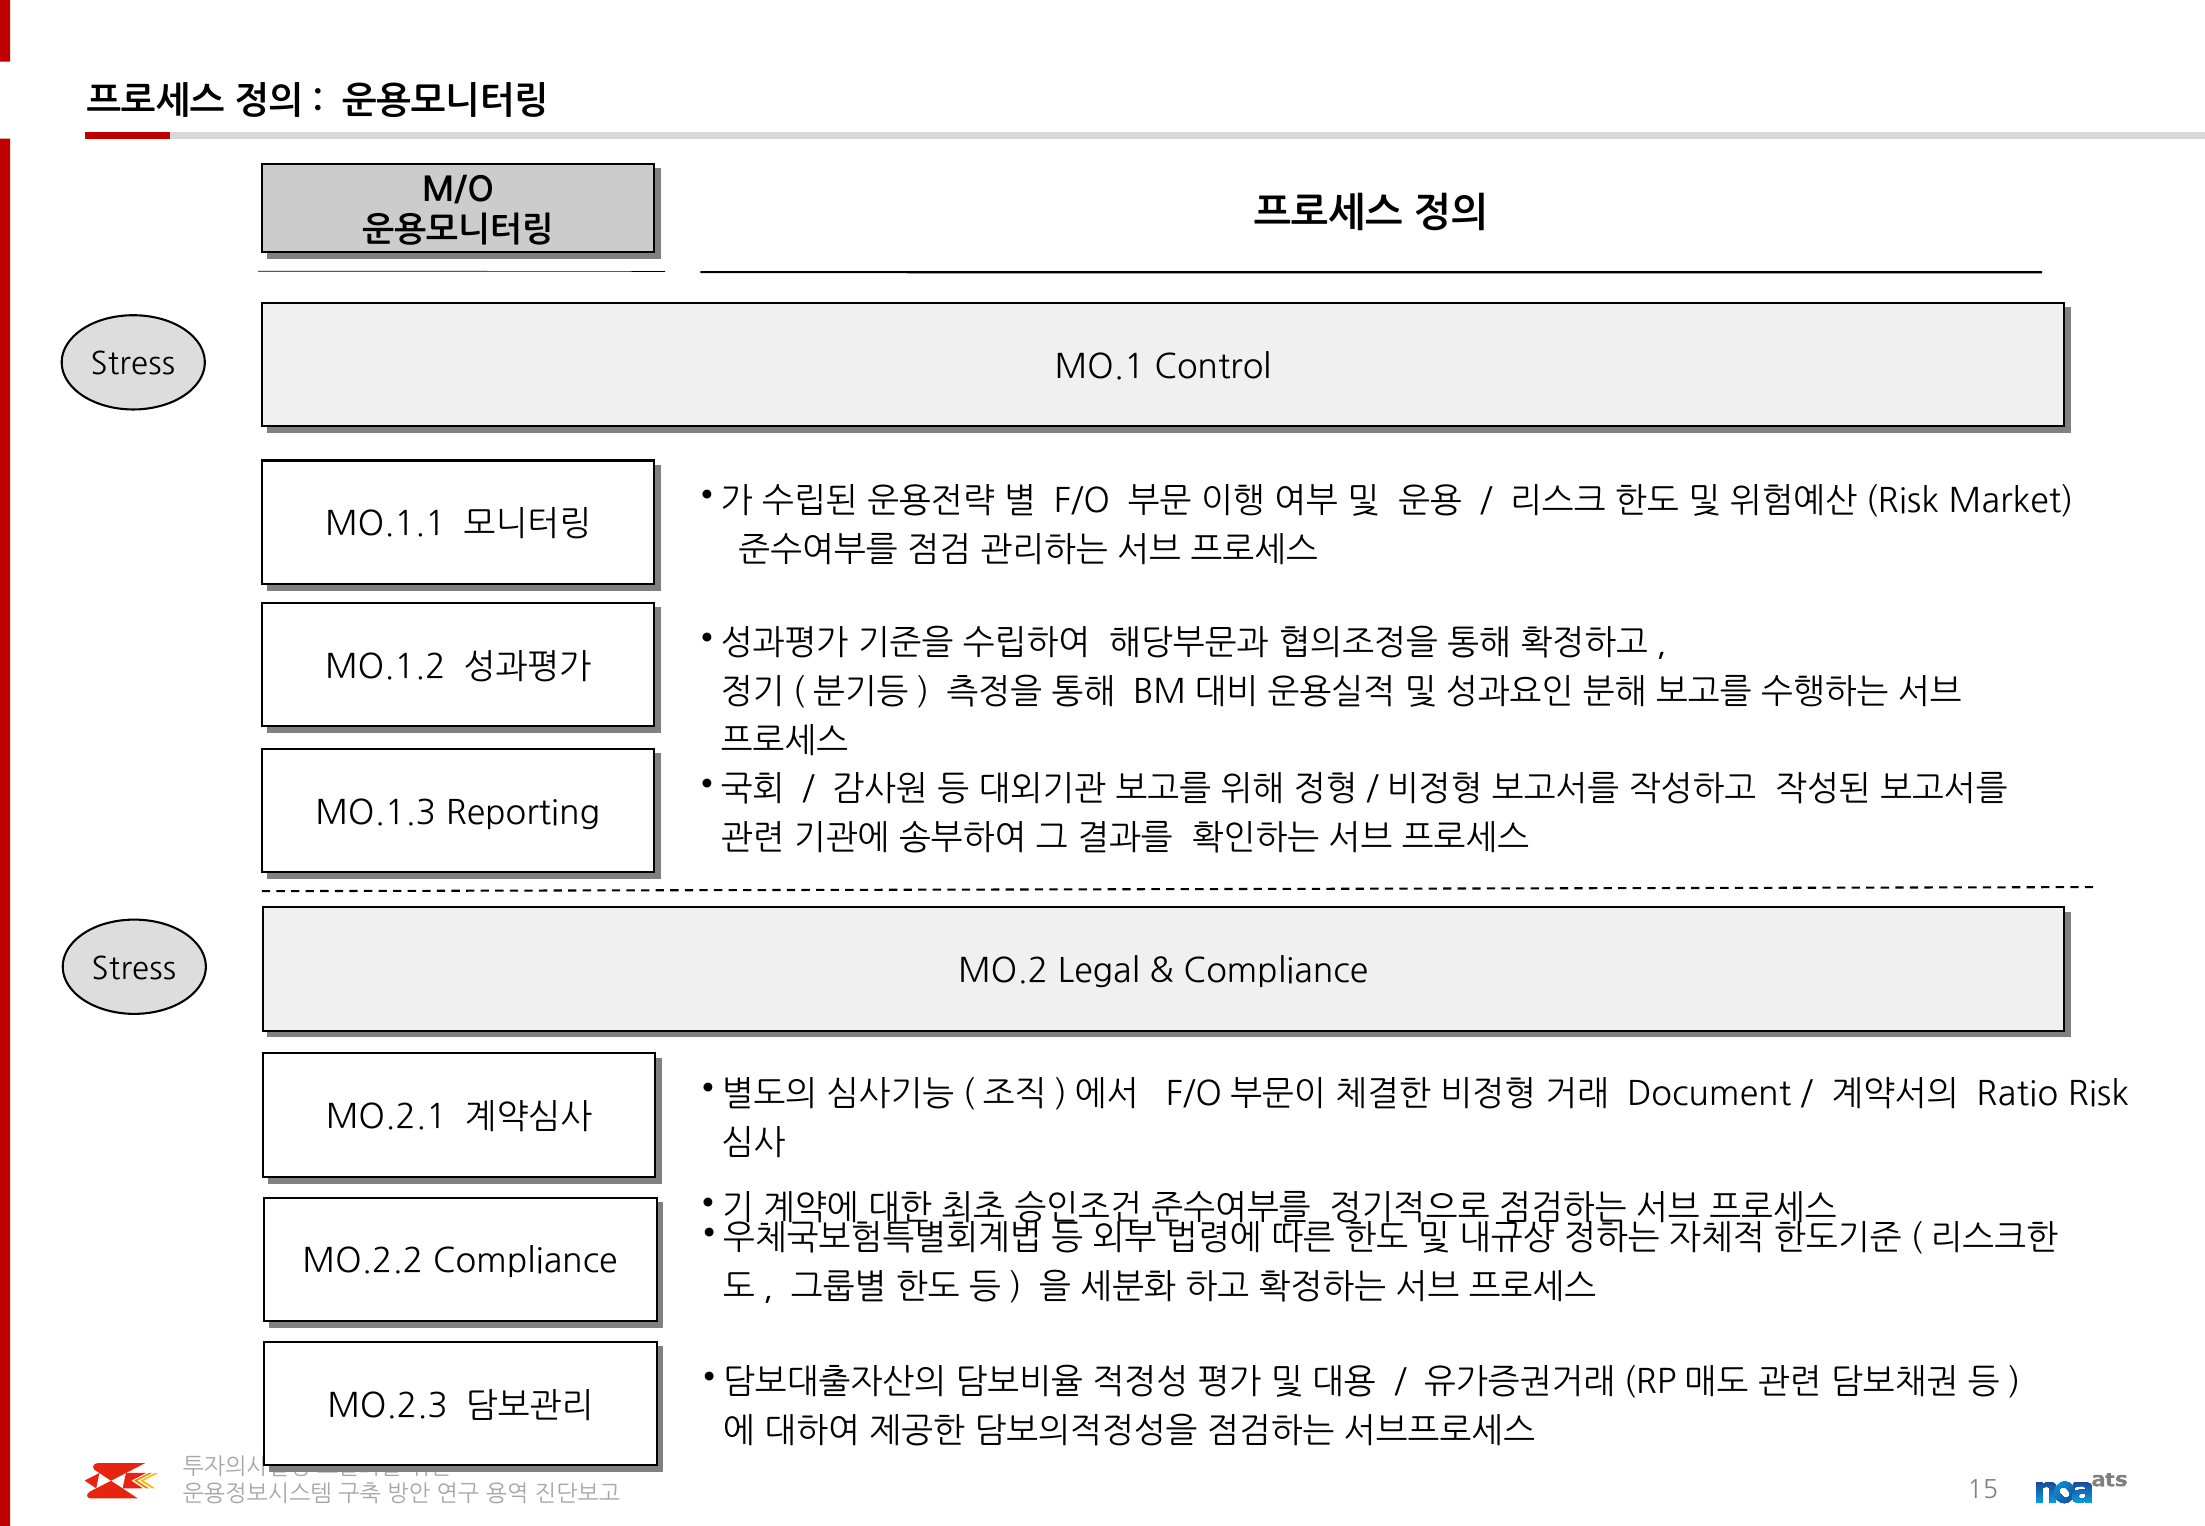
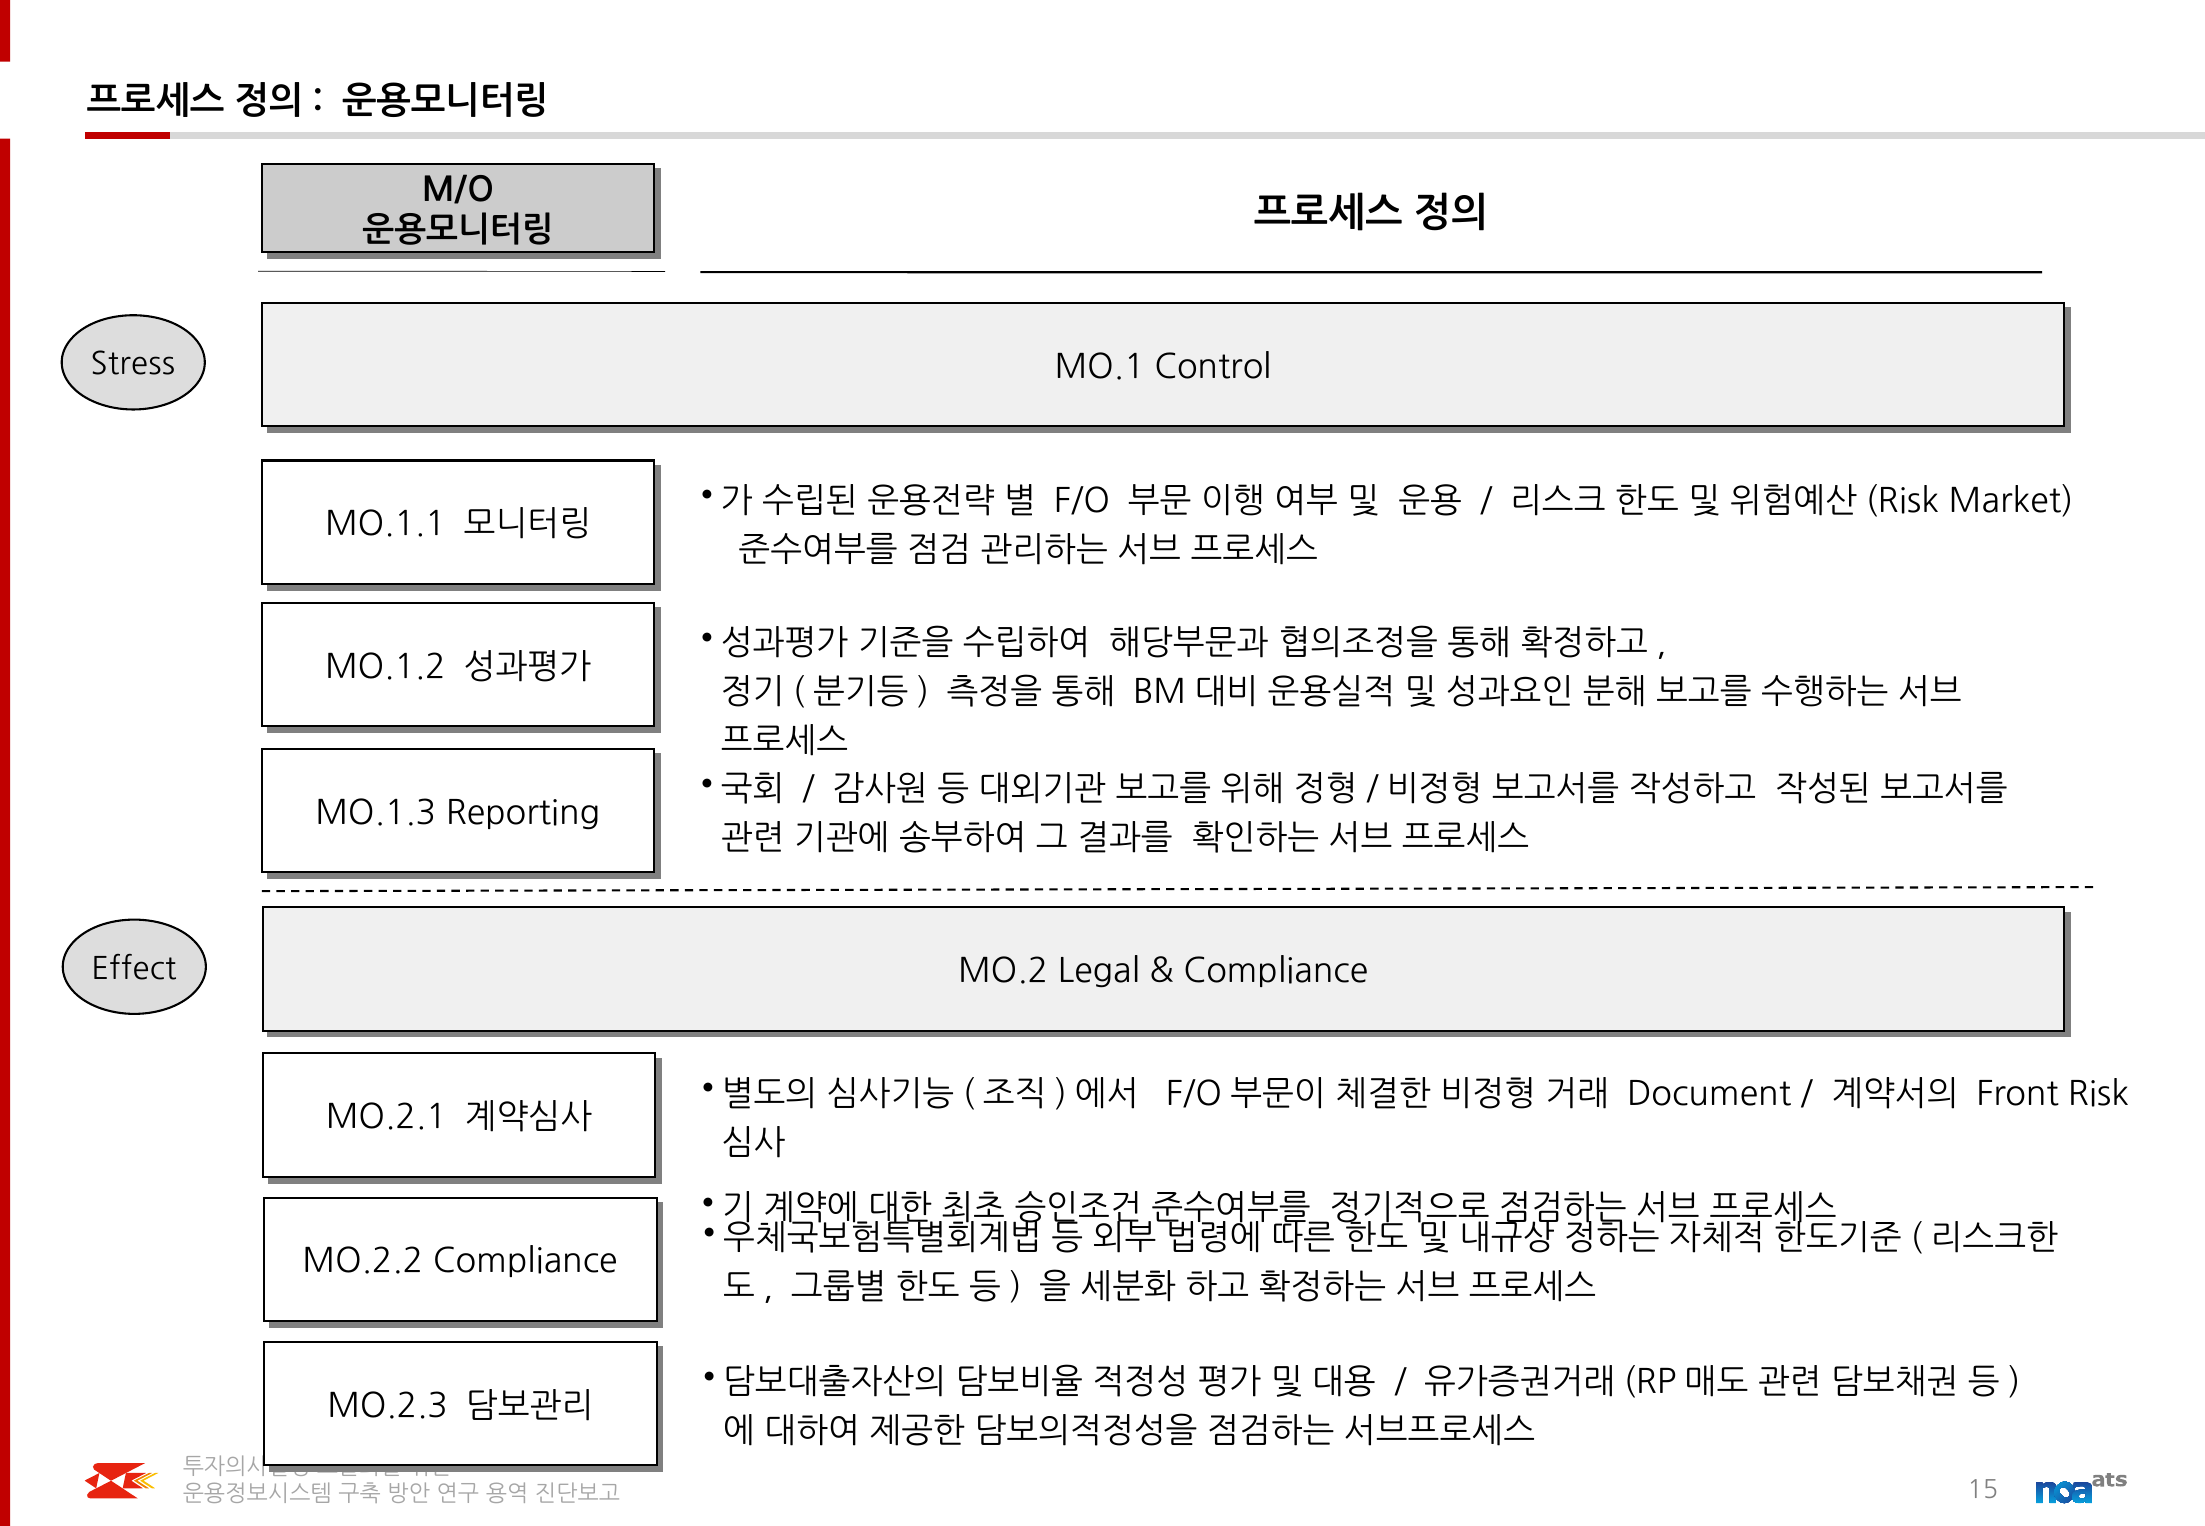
Stress at (134, 969): Stress -> Effect
Ratio: Ratio -> Front
